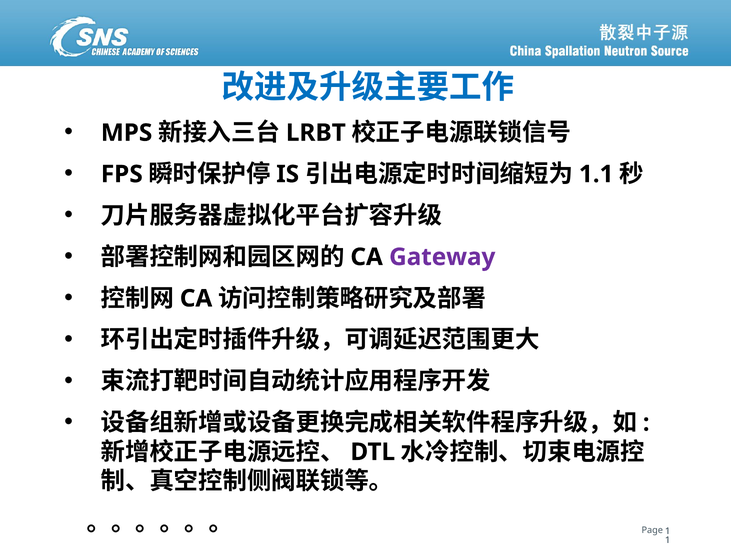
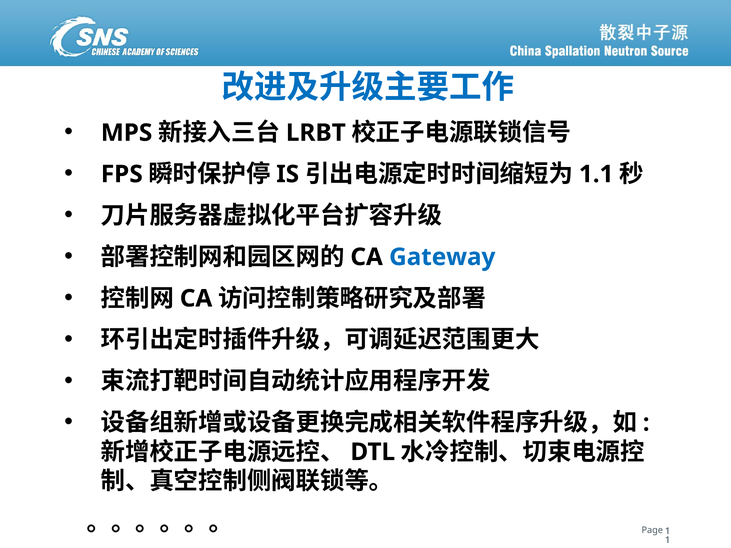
Gateway colour: purple -> blue
